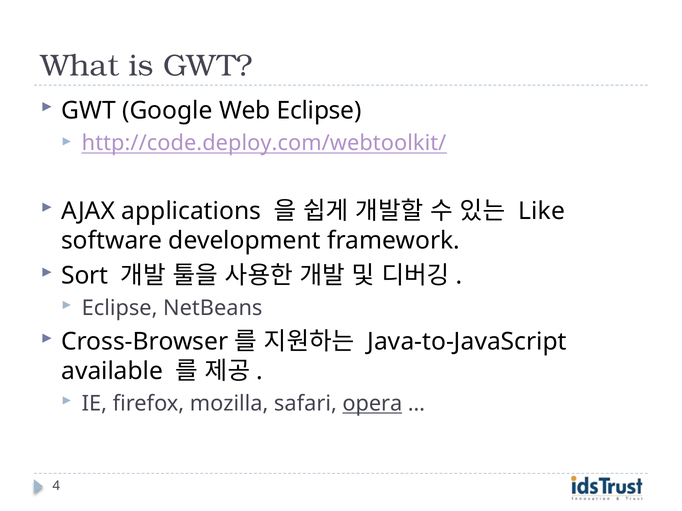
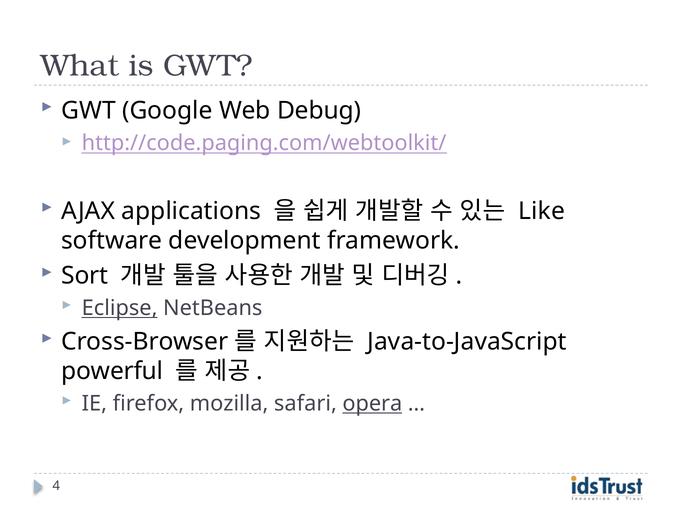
Web Eclipse: Eclipse -> Debug
http://code.deploy.com/webtoolkit/: http://code.deploy.com/webtoolkit/ -> http://code.paging.com/webtoolkit/
Eclipse at (120, 308) underline: none -> present
available: available -> powerful
